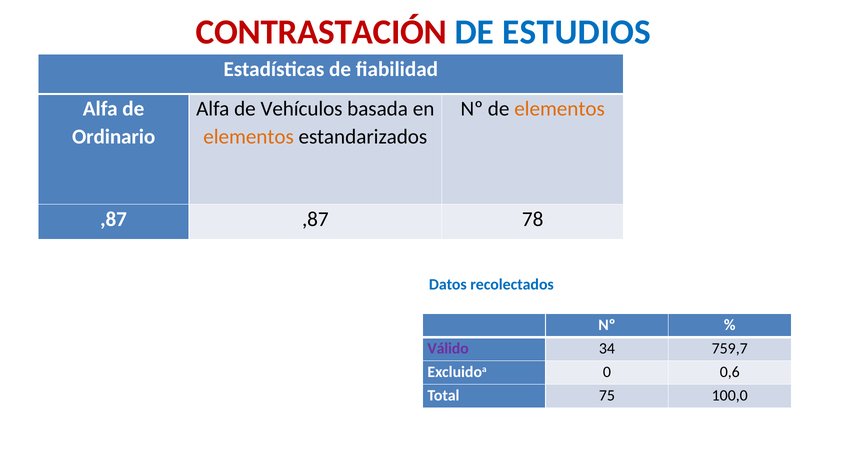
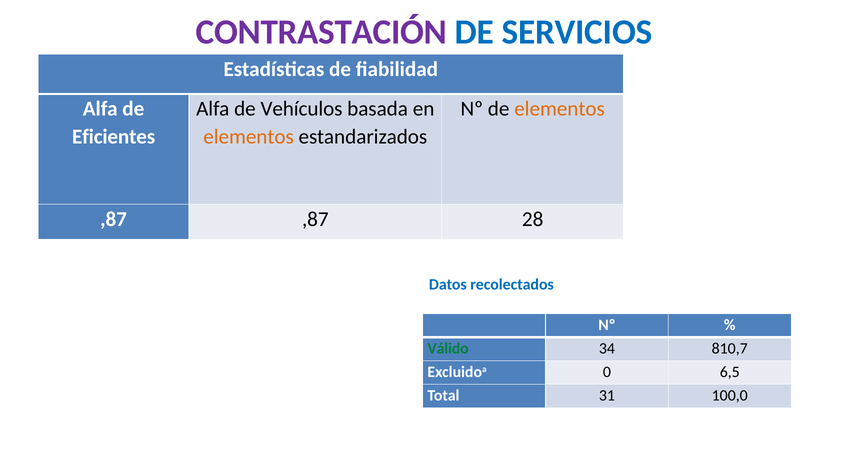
CONTRASTACIÓN colour: red -> purple
ESTUDIOS: ESTUDIOS -> SERVICIOS
Ordinario: Ordinario -> Eficientes
78: 78 -> 28
Válido colour: purple -> green
759,7: 759,7 -> 810,7
0,6: 0,6 -> 6,5
75: 75 -> 31
